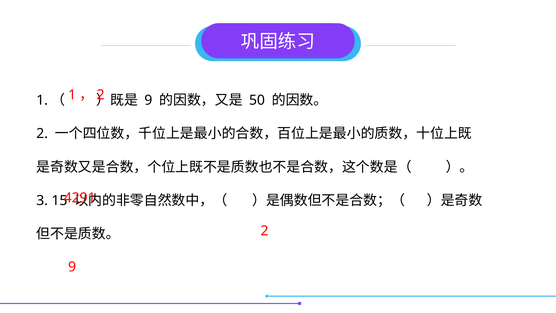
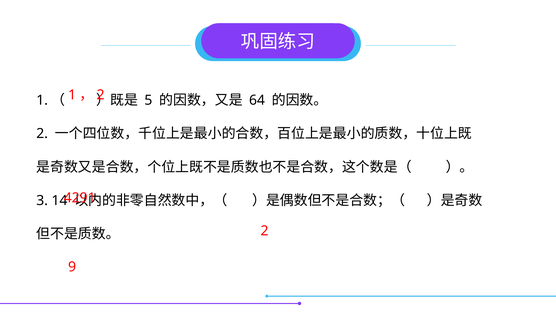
9 at (148, 100): 9 -> 5
50: 50 -> 64
15: 15 -> 14
